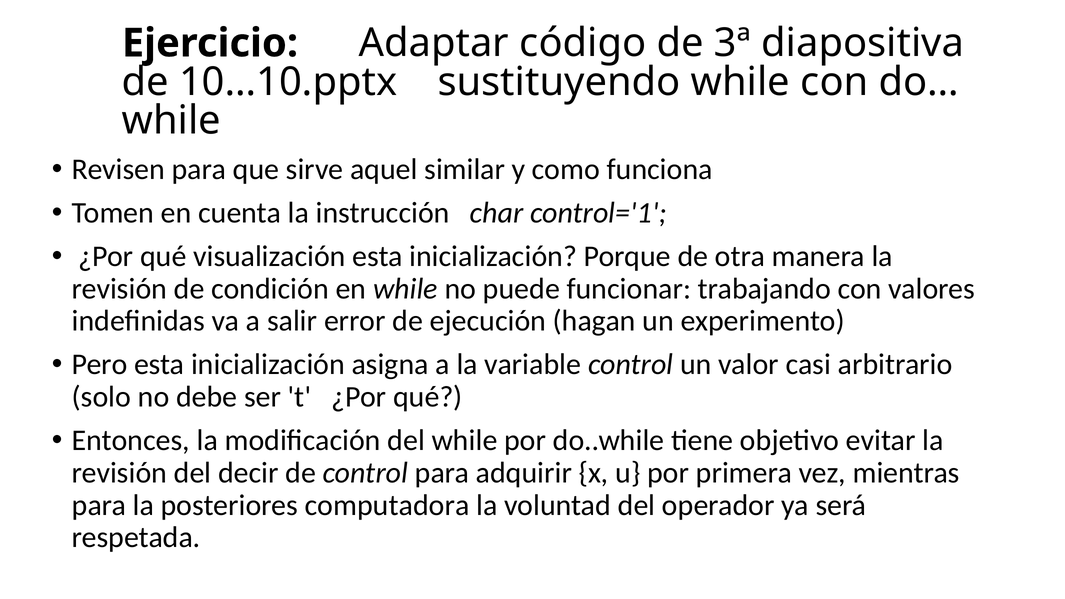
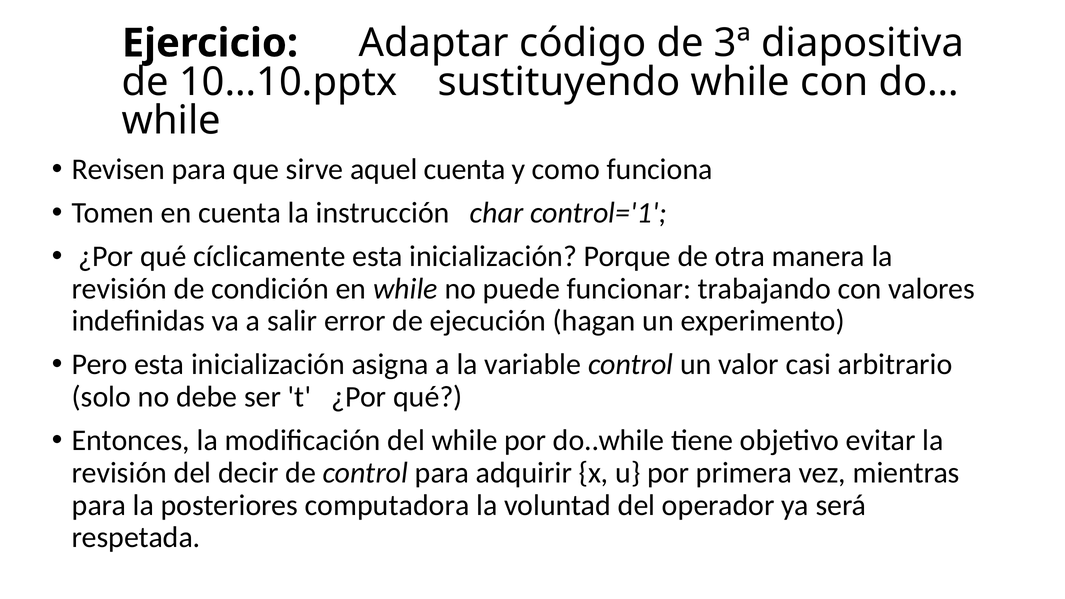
aquel similar: similar -> cuenta
visualización: visualización -> cíclicamente
